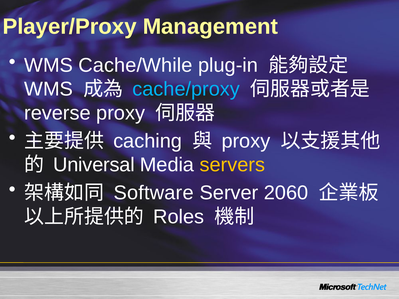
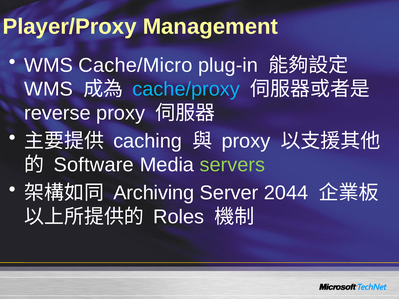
Cache/While: Cache/While -> Cache/Micro
Universal: Universal -> Software
servers colour: yellow -> light green
Software: Software -> Archiving
2060: 2060 -> 2044
